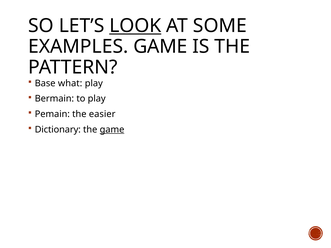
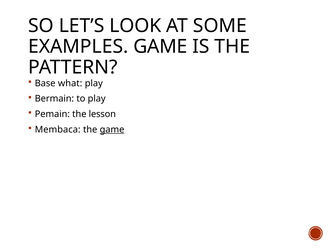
LOOK underline: present -> none
easier: easier -> lesson
Dictionary: Dictionary -> Membaca
